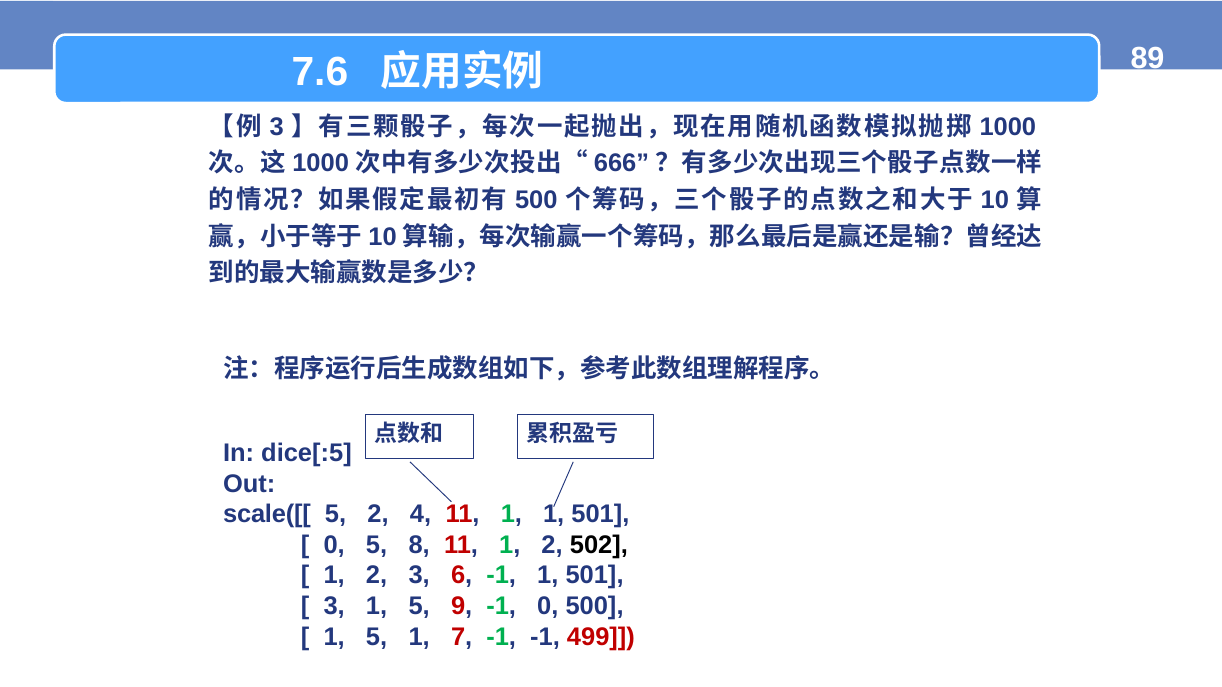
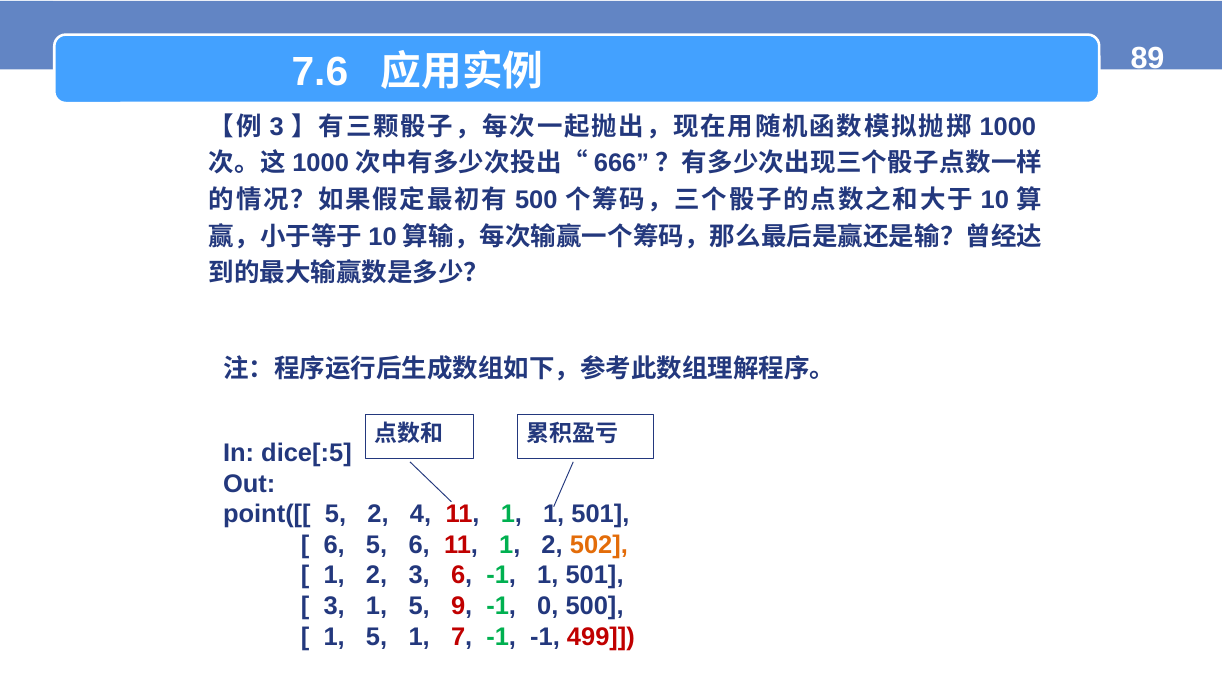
scale([[: scale([[ -> point([[
0 at (334, 545): 0 -> 6
5 8: 8 -> 6
502 colour: black -> orange
